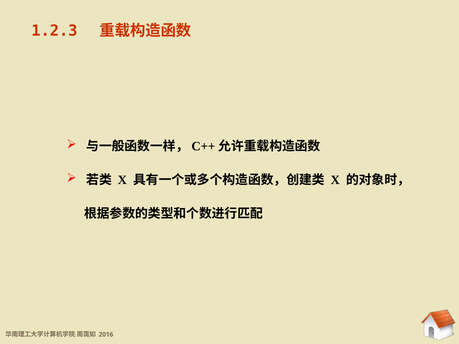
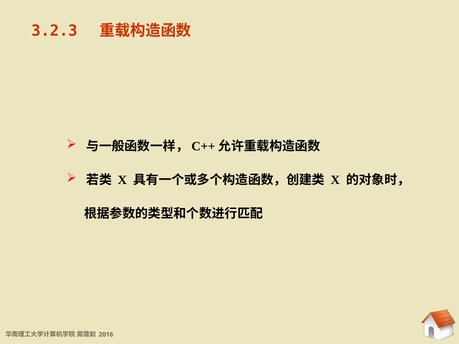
1.2.3: 1.2.3 -> 3.2.3
